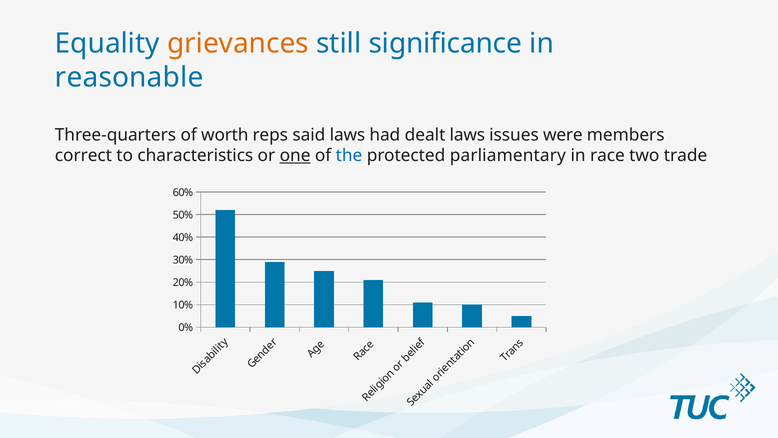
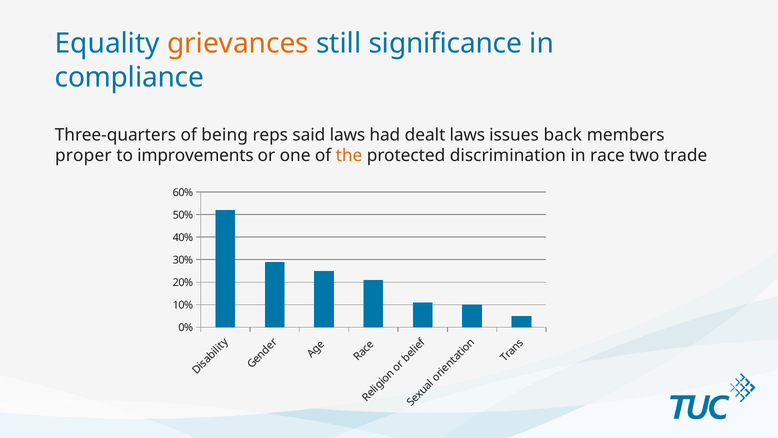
reasonable: reasonable -> compliance
worth: worth -> being
were: were -> back
correct: correct -> proper
characteristics: characteristics -> improvements
one underline: present -> none
the colour: blue -> orange
parliamentary: parliamentary -> discrimination
